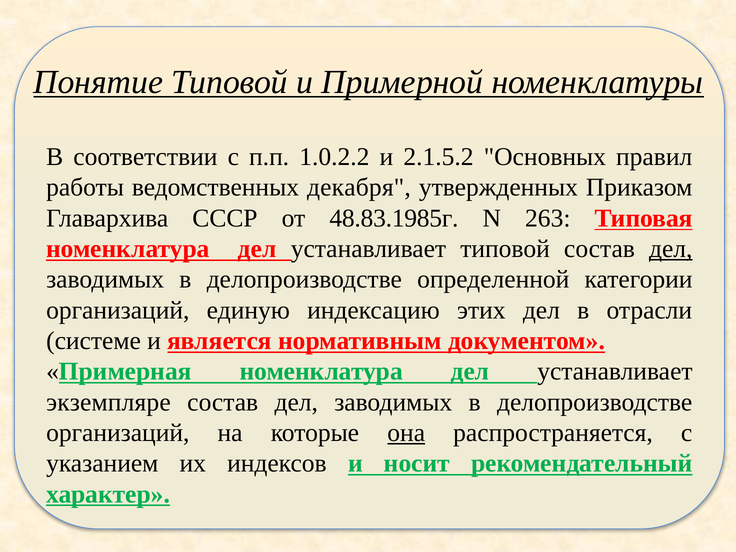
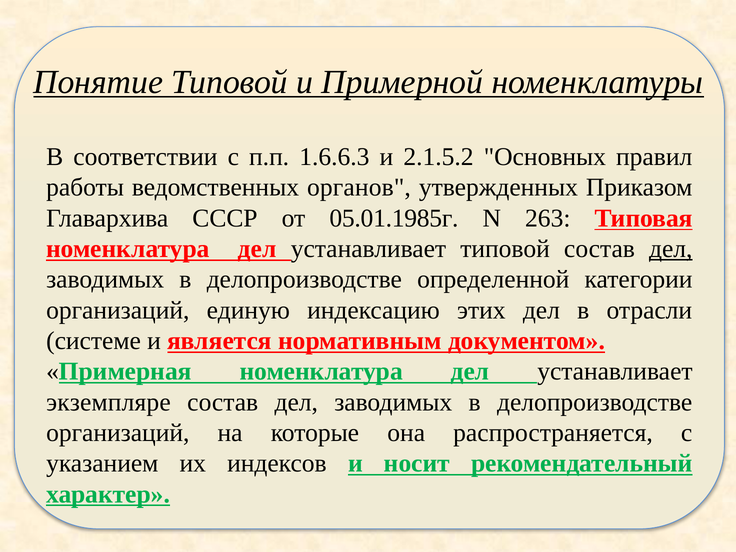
1.0.2.2: 1.0.2.2 -> 1.6.6.3
декабря: декабря -> органов
48.83.1985г: 48.83.1985г -> 05.01.1985г
она underline: present -> none
